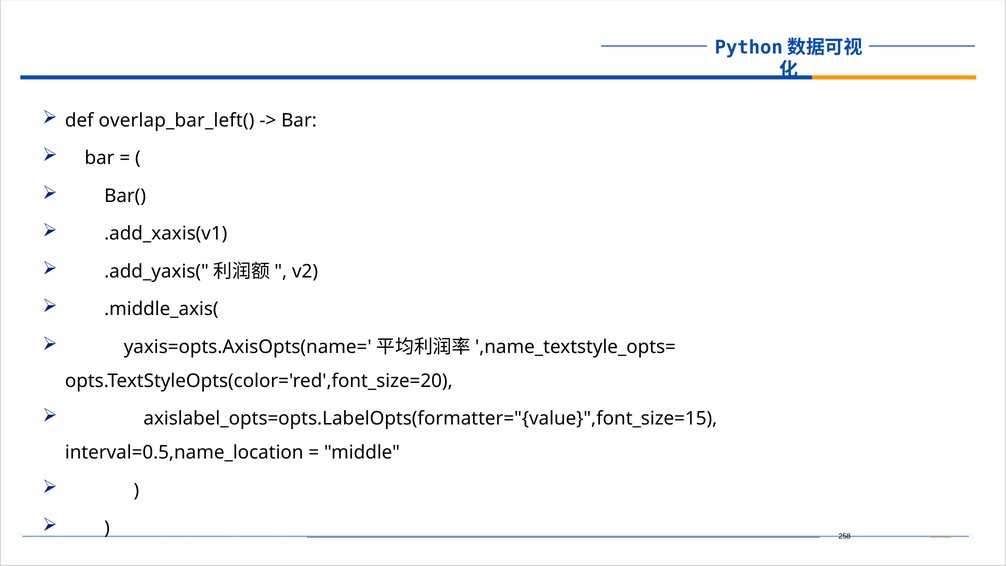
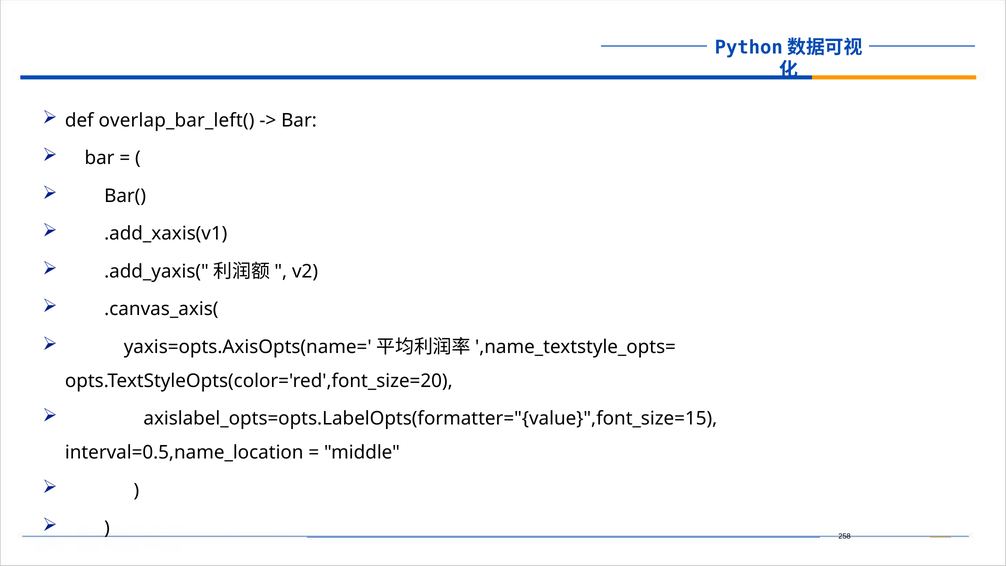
.middle_axis(: .middle_axis( -> .canvas_axis(
